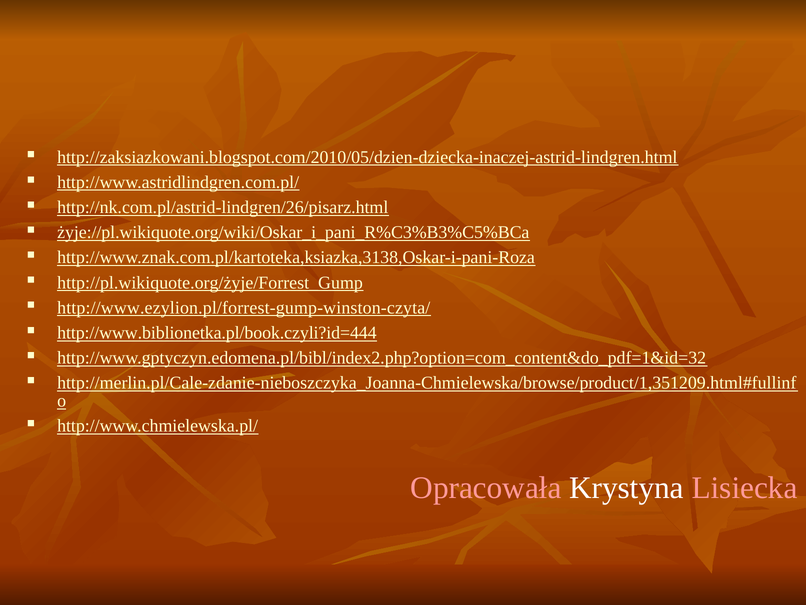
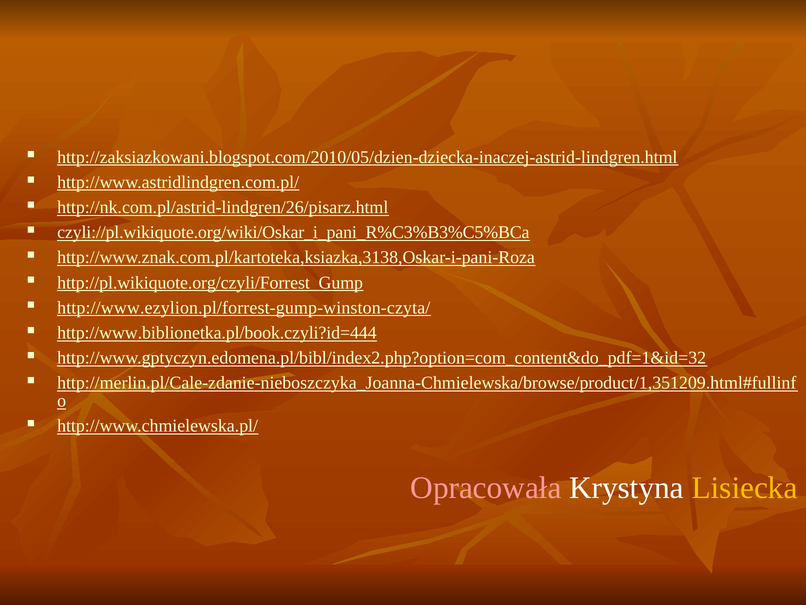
żyje://pl.wikiquote.org/wiki/Oskar_i_pani_R%C3%B3%C5%BCa: żyje://pl.wikiquote.org/wiki/Oskar_i_pani_R%C3%B3%C5%BCa -> czyli://pl.wikiquote.org/wiki/Oskar_i_pani_R%C3%B3%C5%BCa
http://pl.wikiquote.org/żyje/Forrest_Gump: http://pl.wikiquote.org/żyje/Forrest_Gump -> http://pl.wikiquote.org/czyli/Forrest_Gump
Lisiecka colour: pink -> yellow
